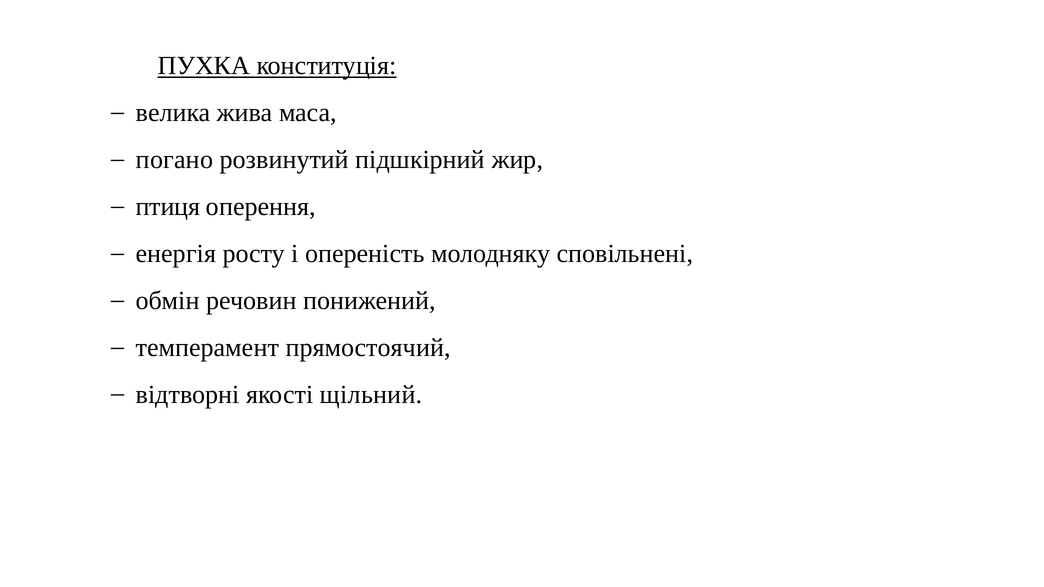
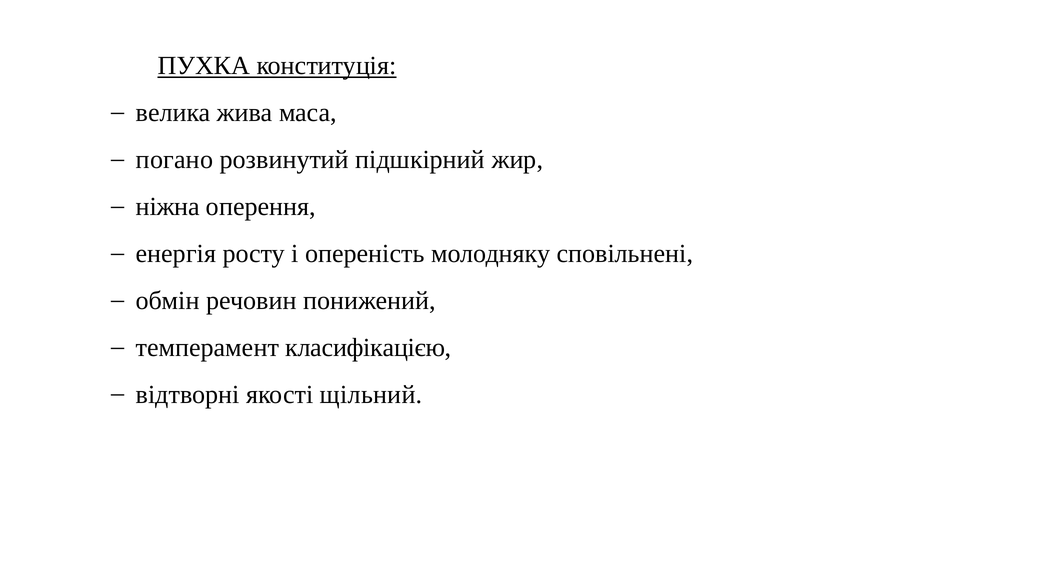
птиця: птиця -> ніжна
прямостоячий: прямостоячий -> класифікацією
